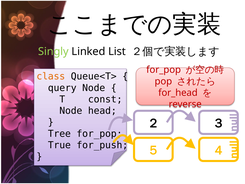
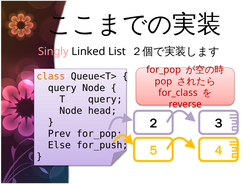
Singly colour: light green -> pink
for_head: for_head -> for_class
T const: const -> query
Tree: Tree -> Prev
True: True -> Else
